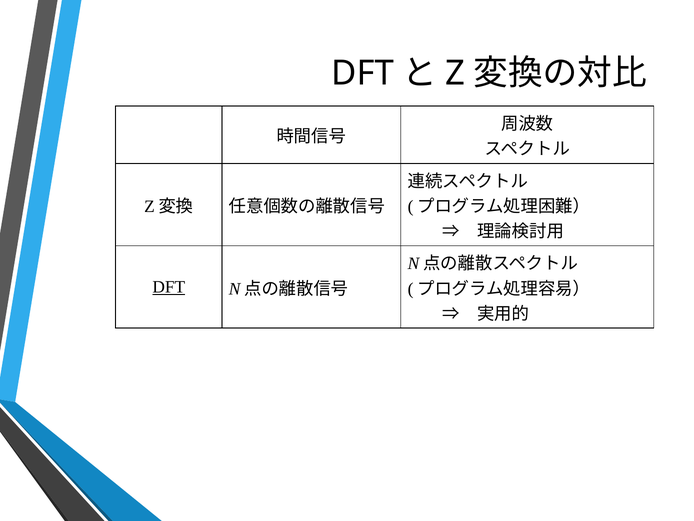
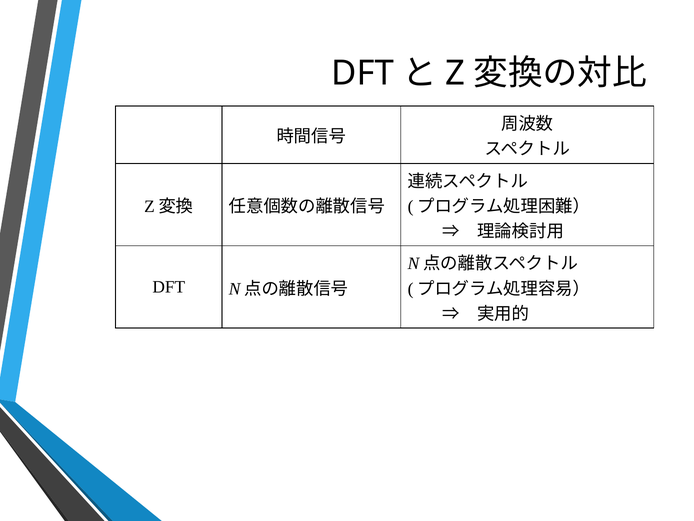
DFT at (169, 287) underline: present -> none
